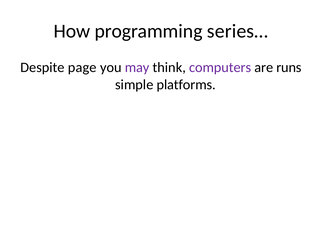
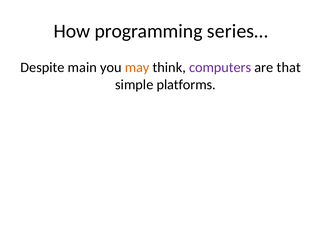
page: page -> main
may colour: purple -> orange
runs: runs -> that
